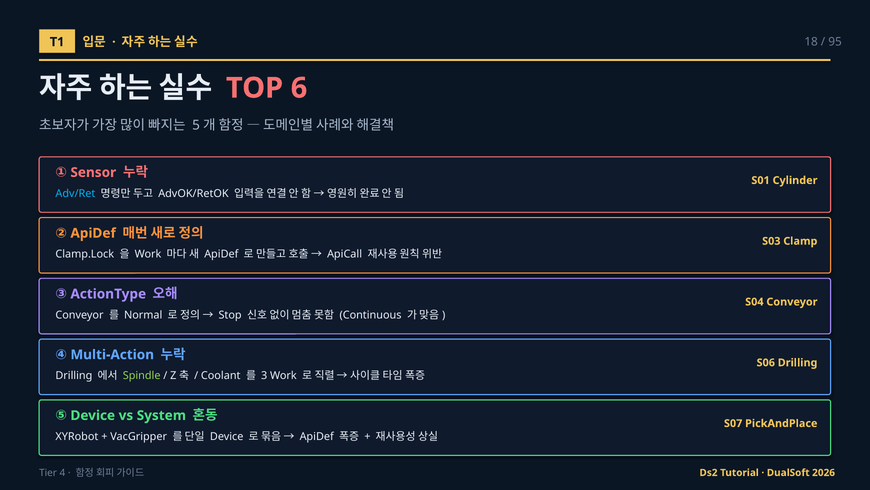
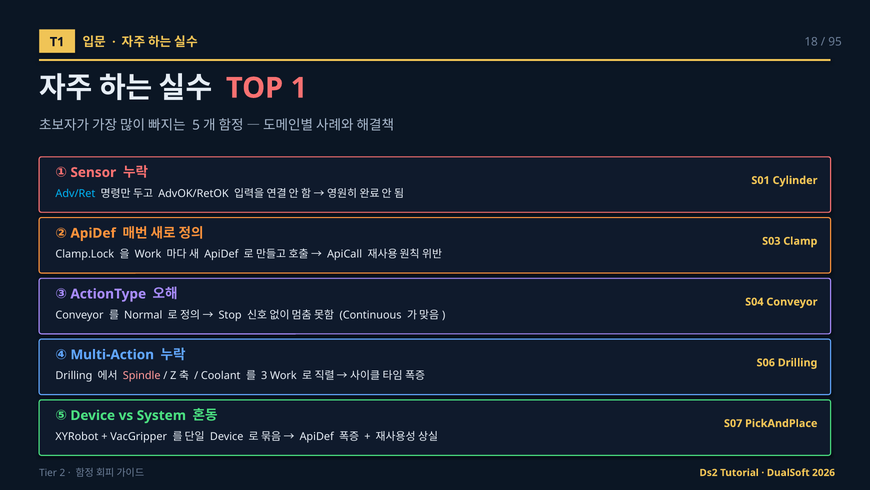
6: 6 -> 1
Spindle colour: light green -> pink
4: 4 -> 2
